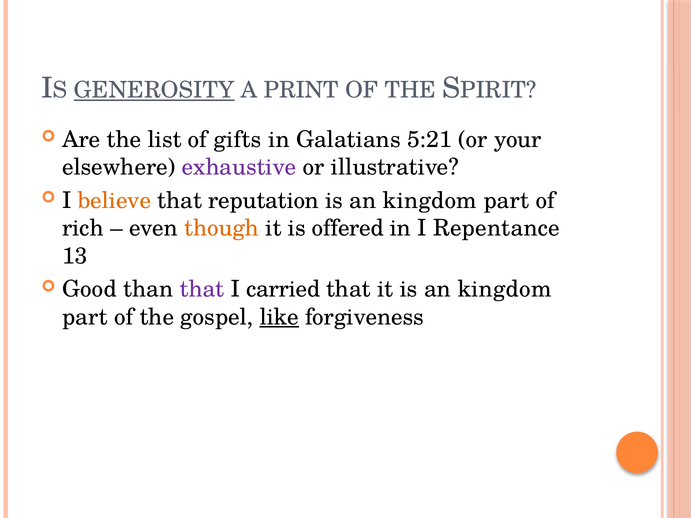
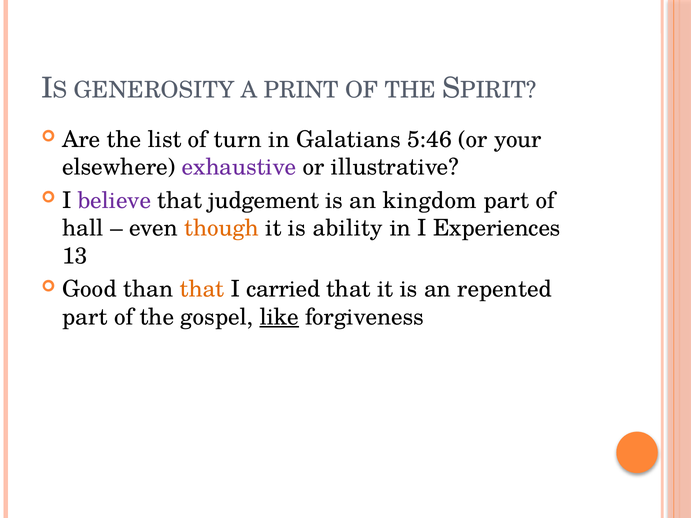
GENEROSITY underline: present -> none
gifts: gifts -> turn
5:21: 5:21 -> 5:46
believe colour: orange -> purple
reputation: reputation -> judgement
rich: rich -> hall
offered: offered -> ability
Repentance: Repentance -> Experiences
that at (202, 289) colour: purple -> orange
it is an kingdom: kingdom -> repented
